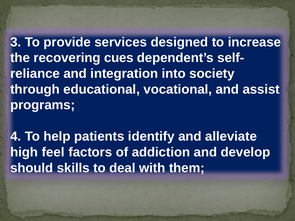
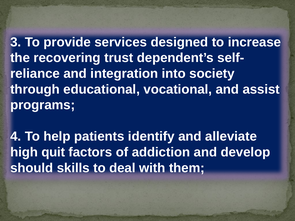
cues: cues -> trust
feel: feel -> quit
